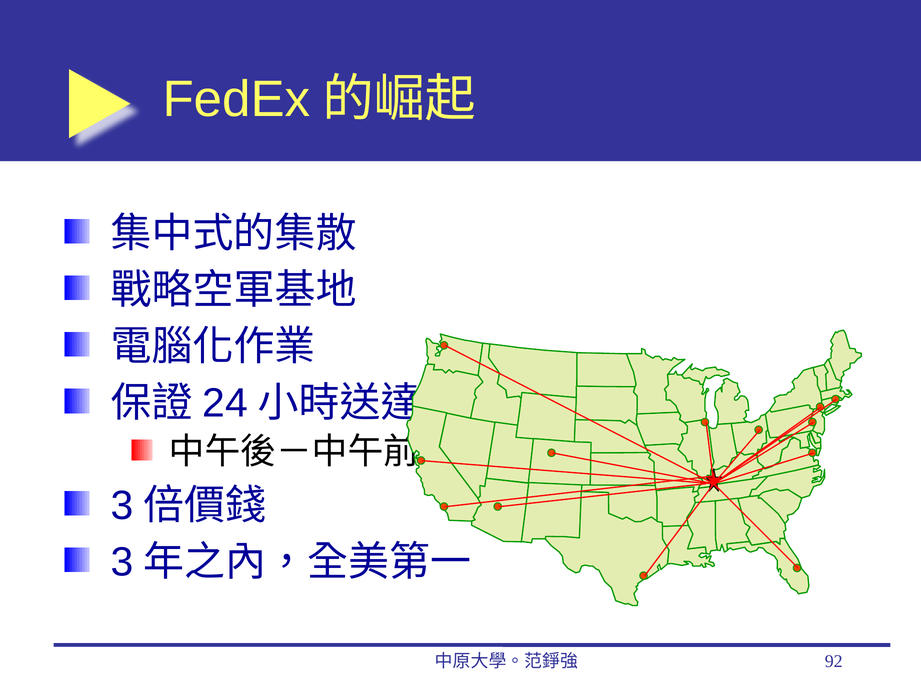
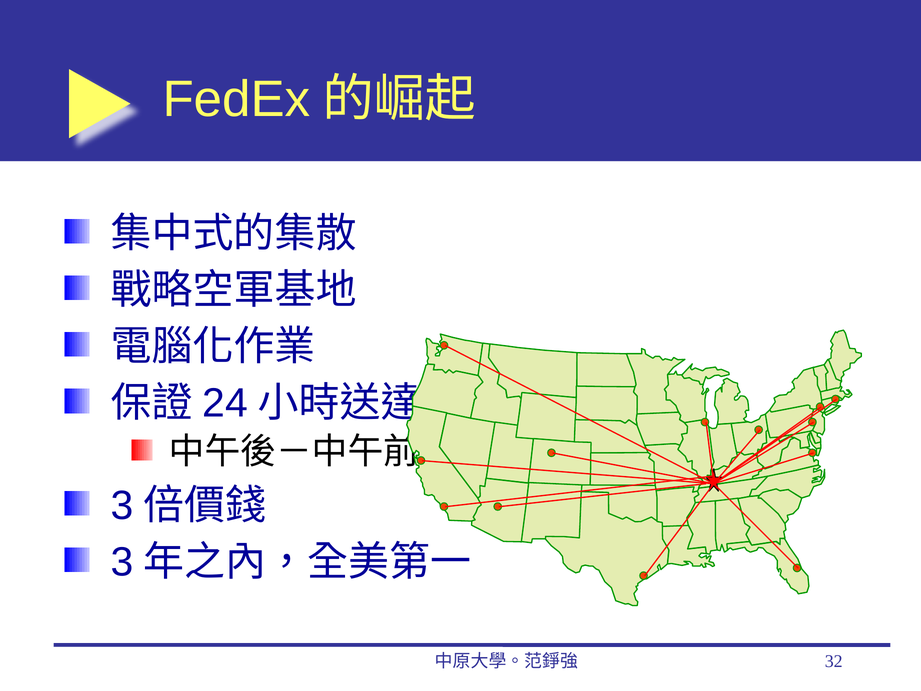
92: 92 -> 32
